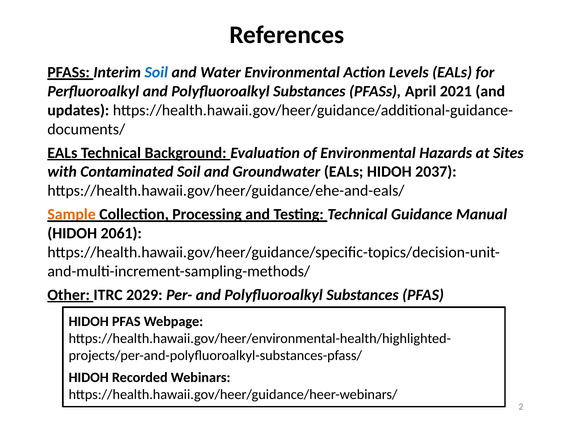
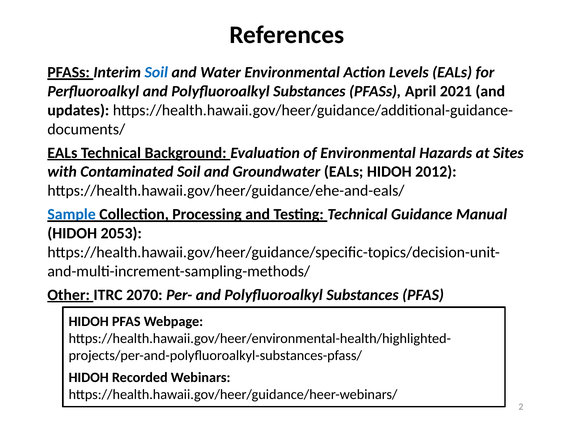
2037: 2037 -> 2012
Sample colour: orange -> blue
2061: 2061 -> 2053
2029: 2029 -> 2070
